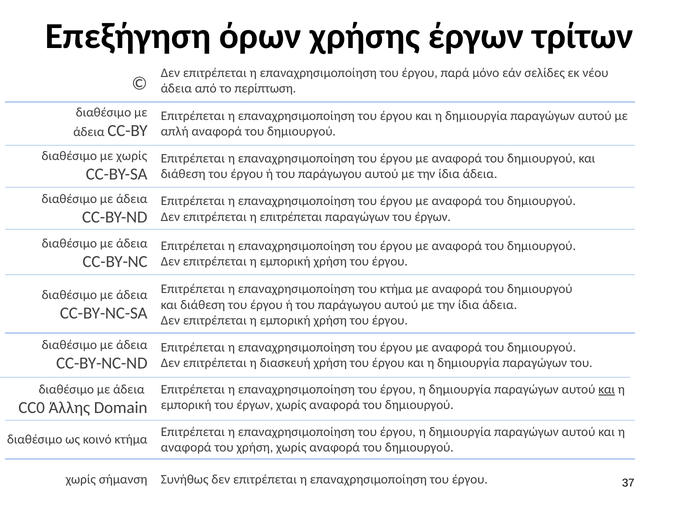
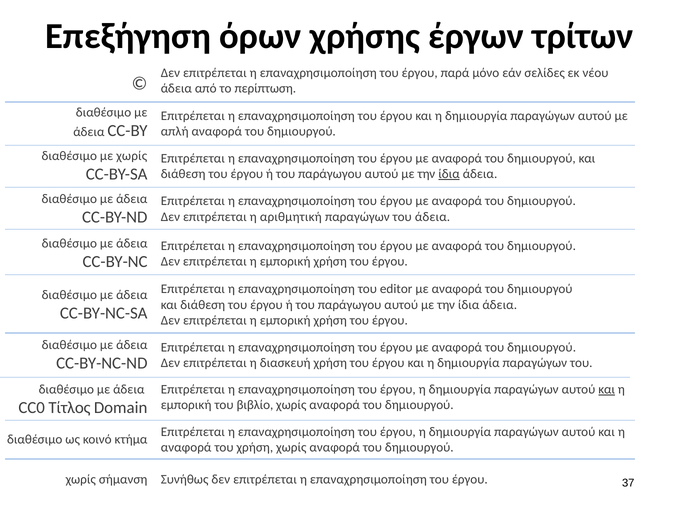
ίδια at (449, 174) underline: none -> present
η επιτρέπεται: επιτρέπεται -> αριθμητική
παραγώγων του έργων: έργων -> άδεια
του κτήμα: κτήμα -> editor
εμπορική του έργων: έργων -> βιβλίο
Άλλης: Άλλης -> Τίτλος
